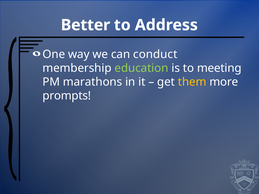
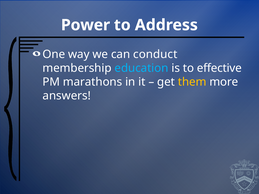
Better: Better -> Power
education colour: light green -> light blue
meeting: meeting -> effective
prompts: prompts -> answers
